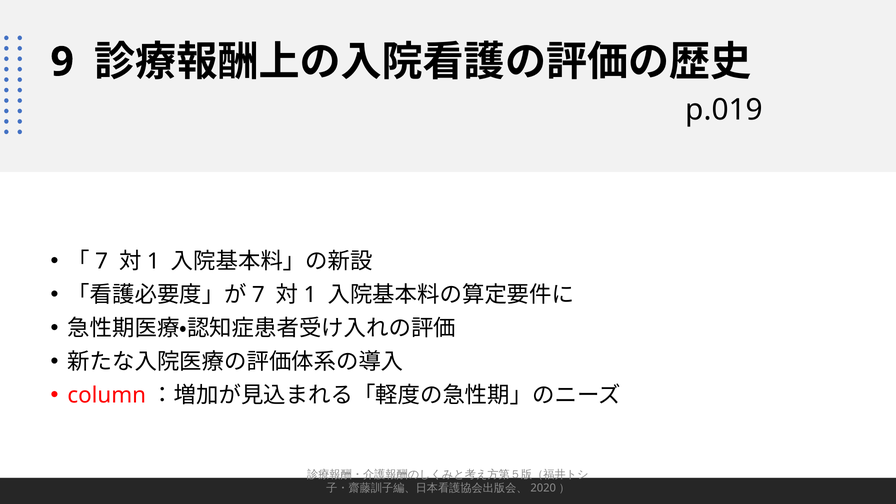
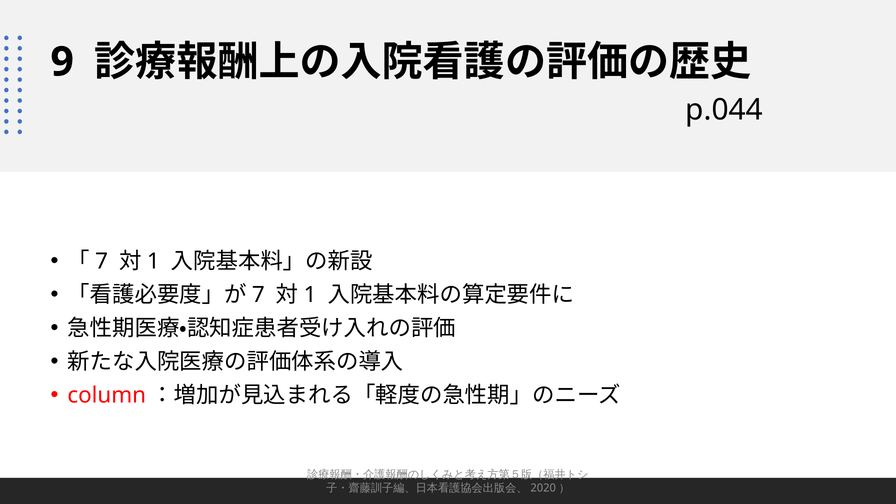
p.019: p.019 -> p.044
